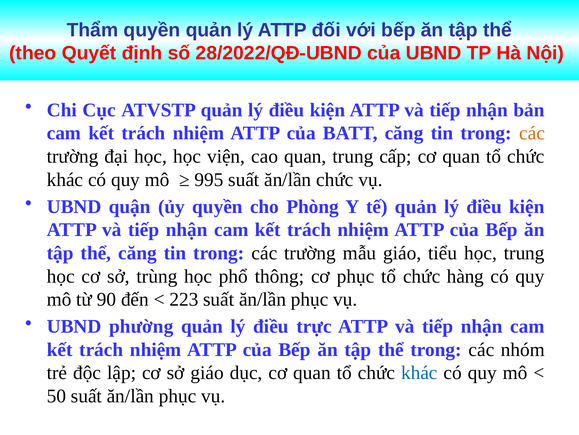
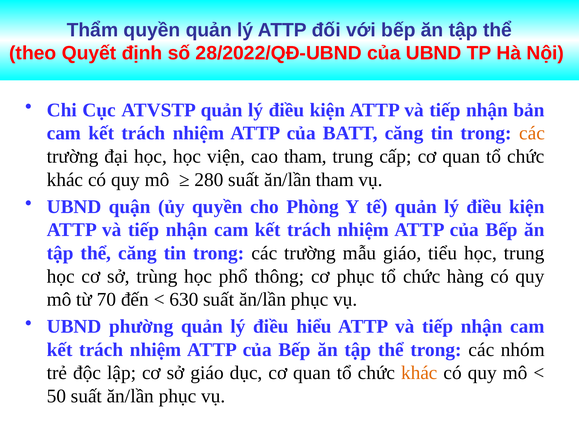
cao quan: quan -> tham
995: 995 -> 280
ăn/lần chức: chức -> tham
90: 90 -> 70
223: 223 -> 630
trực: trực -> hiểu
khác at (419, 372) colour: blue -> orange
